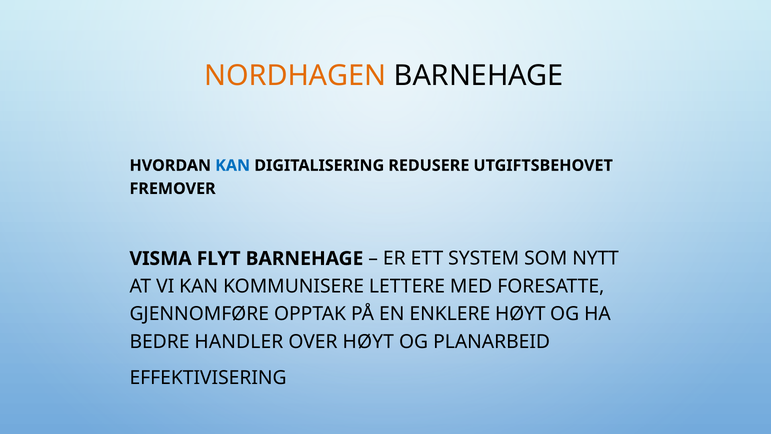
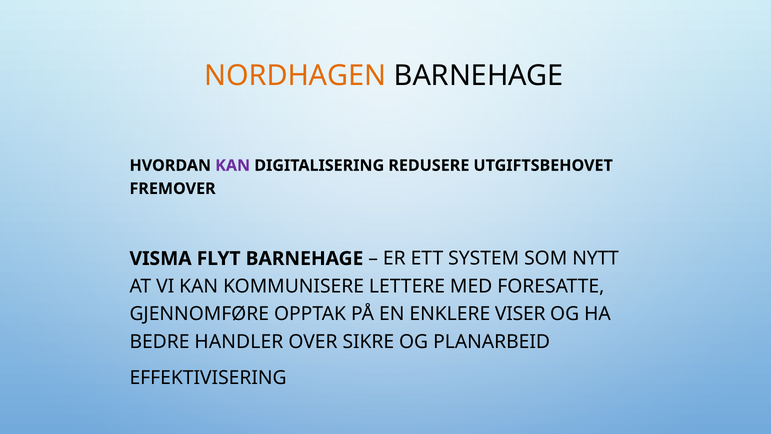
KAN at (233, 165) colour: blue -> purple
ENKLERE HØYT: HØYT -> VISER
OVER HØYT: HØYT -> SIKRE
